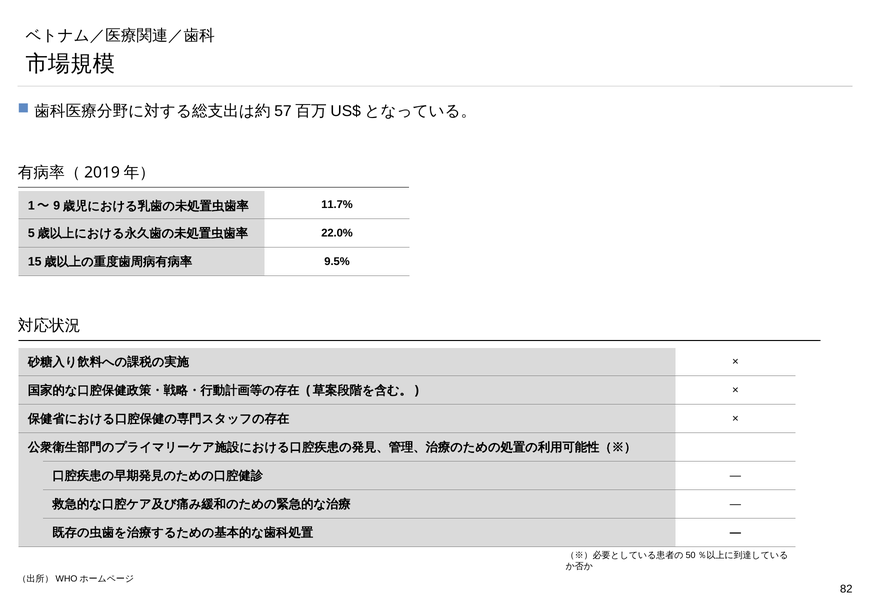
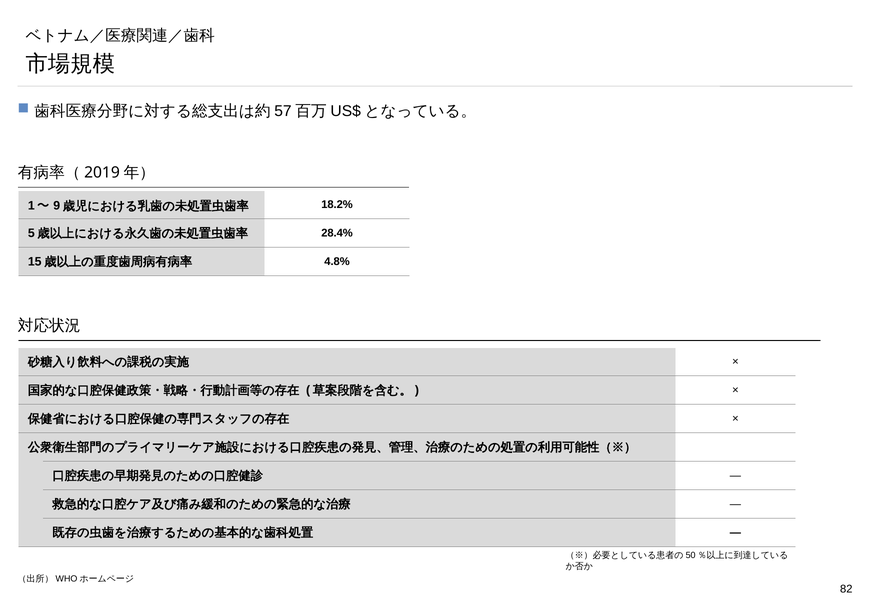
11.7%: 11.7% -> 18.2%
22.0%: 22.0% -> 28.4%
9.5%: 9.5% -> 4.8%
